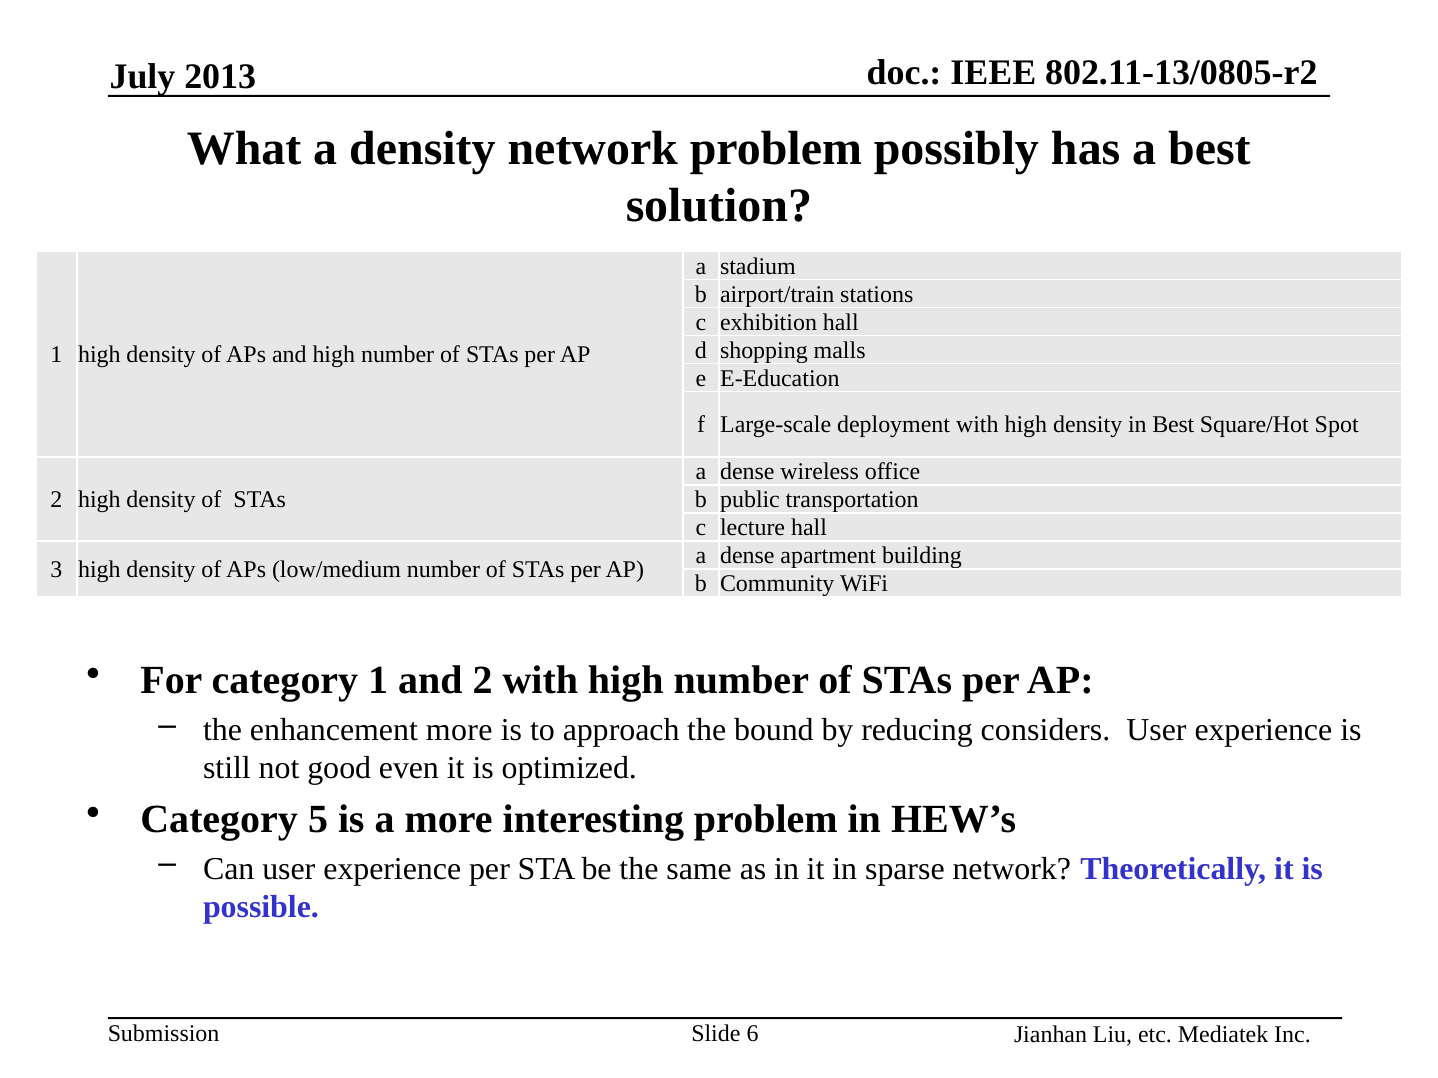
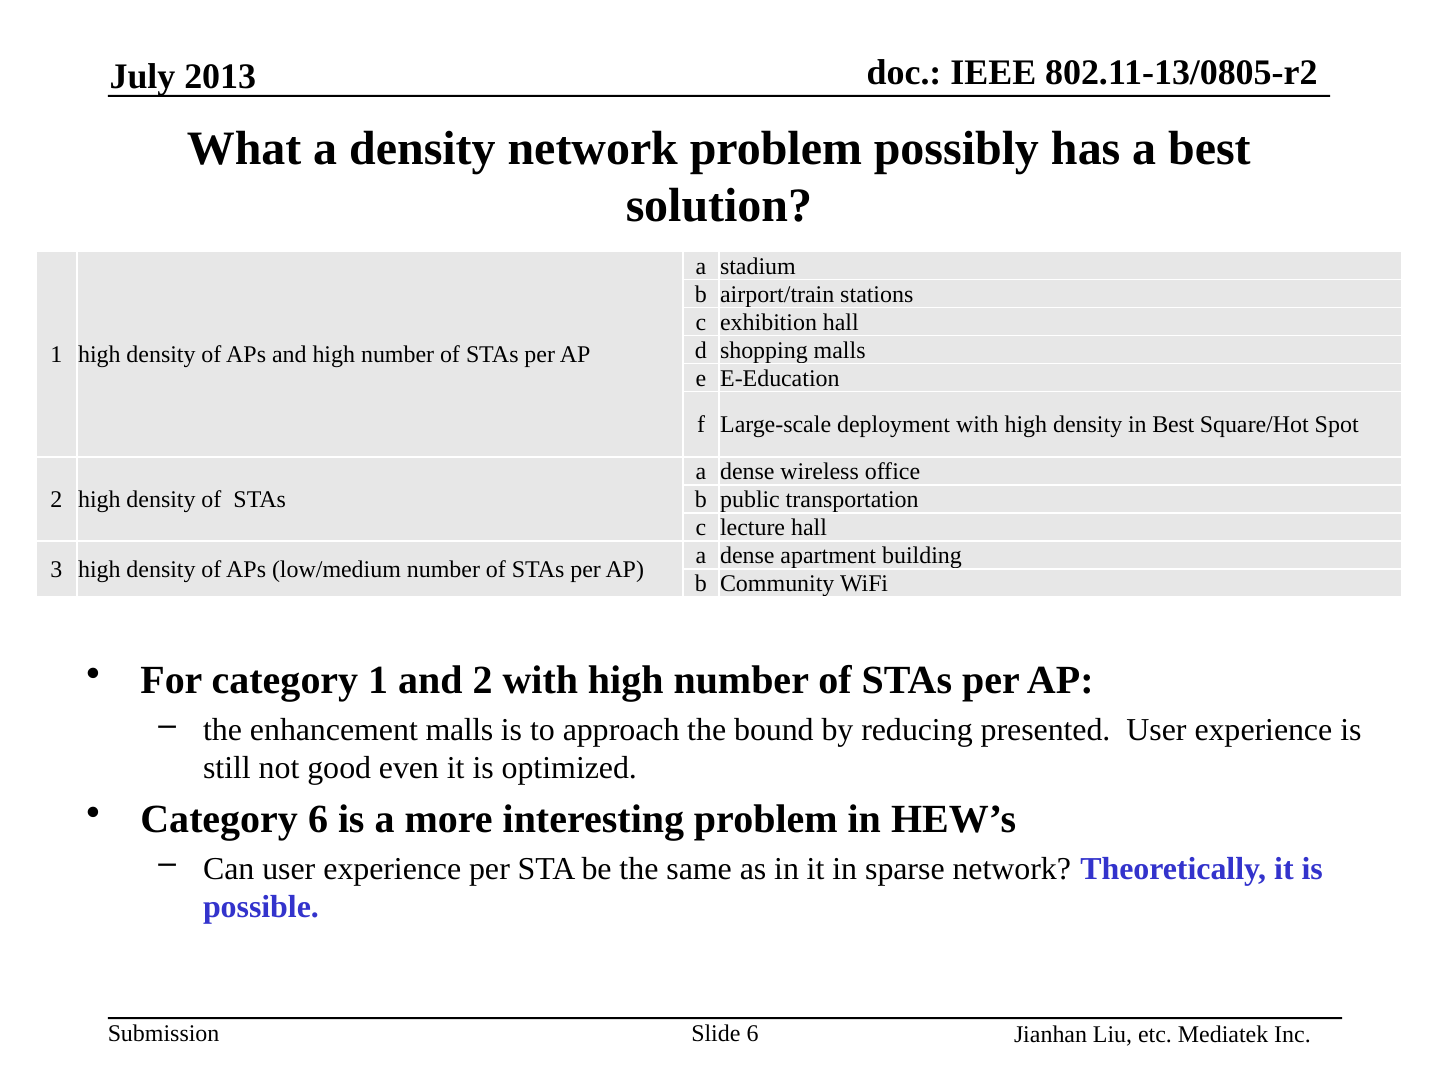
enhancement more: more -> malls
considers: considers -> presented
Category 5: 5 -> 6
